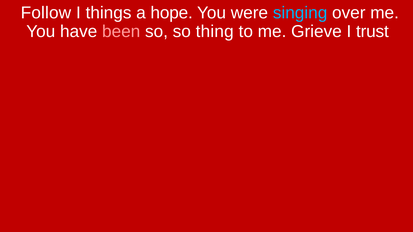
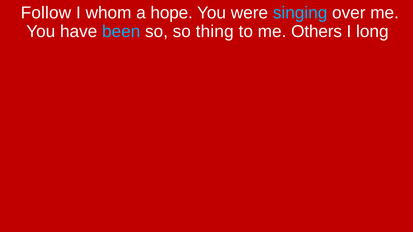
things: things -> whom
been colour: pink -> light blue
Grieve: Grieve -> Others
trust: trust -> long
